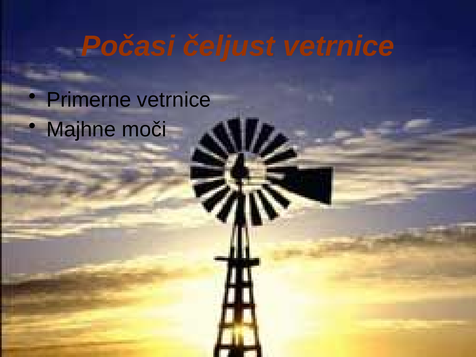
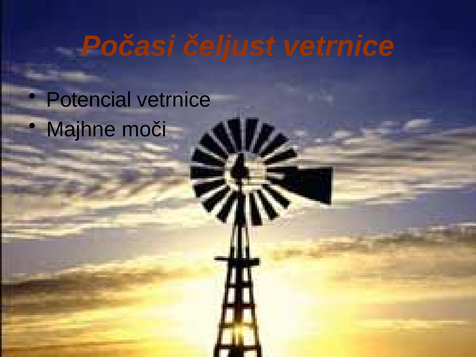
Primerne: Primerne -> Potencial
